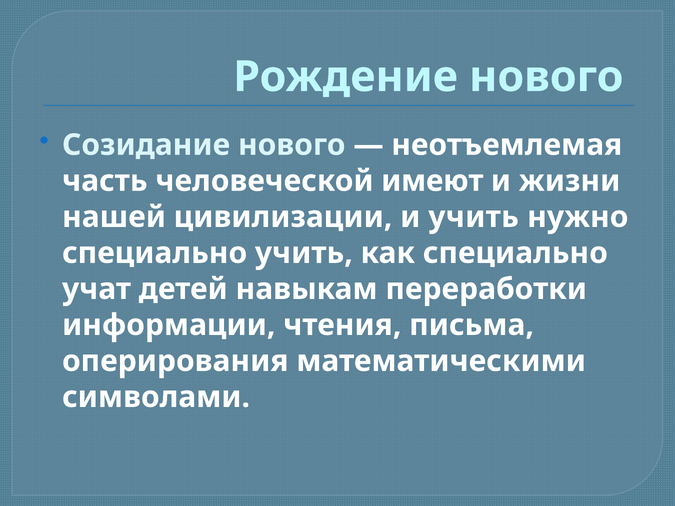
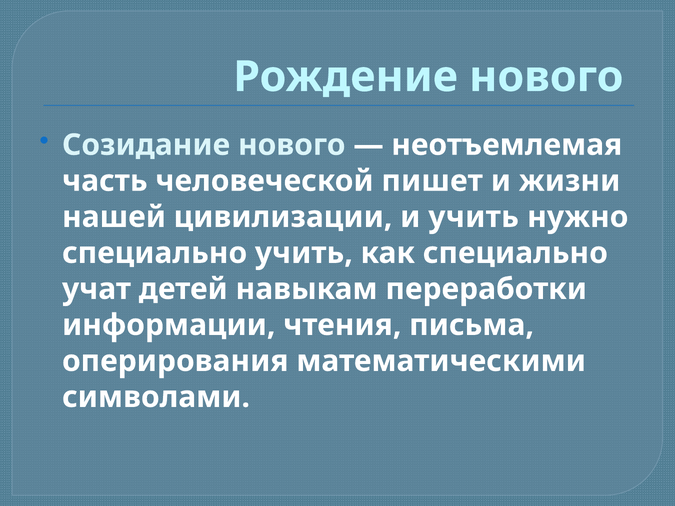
имеют: имеют -> пишет
